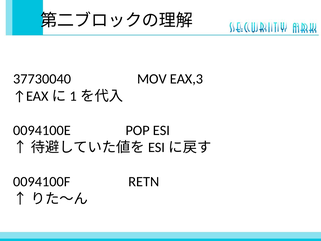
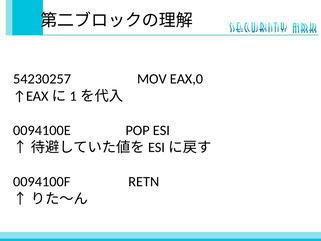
37730040: 37730040 -> 54230257
EAX,3: EAX,3 -> EAX,0
